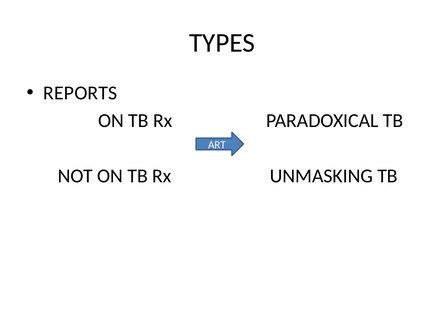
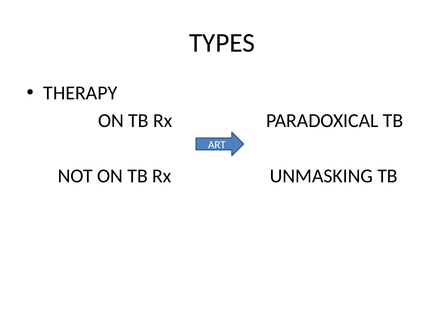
REPORTS: REPORTS -> THERAPY
